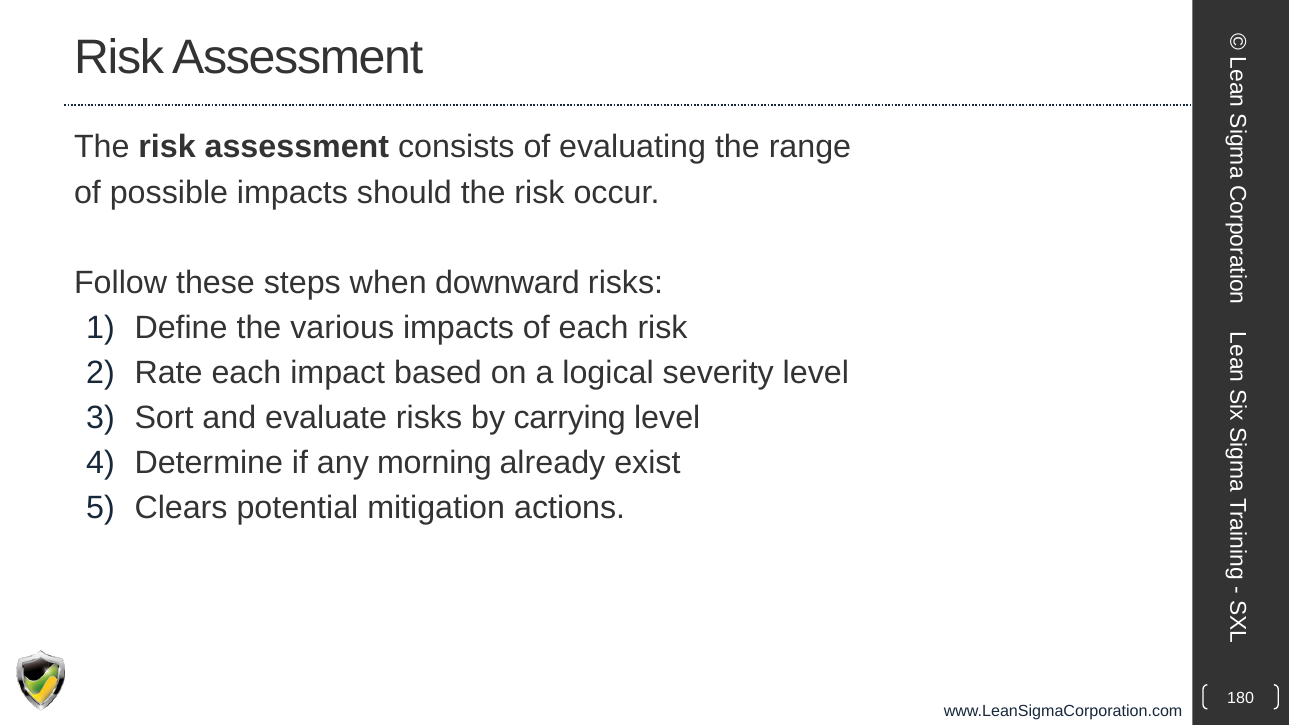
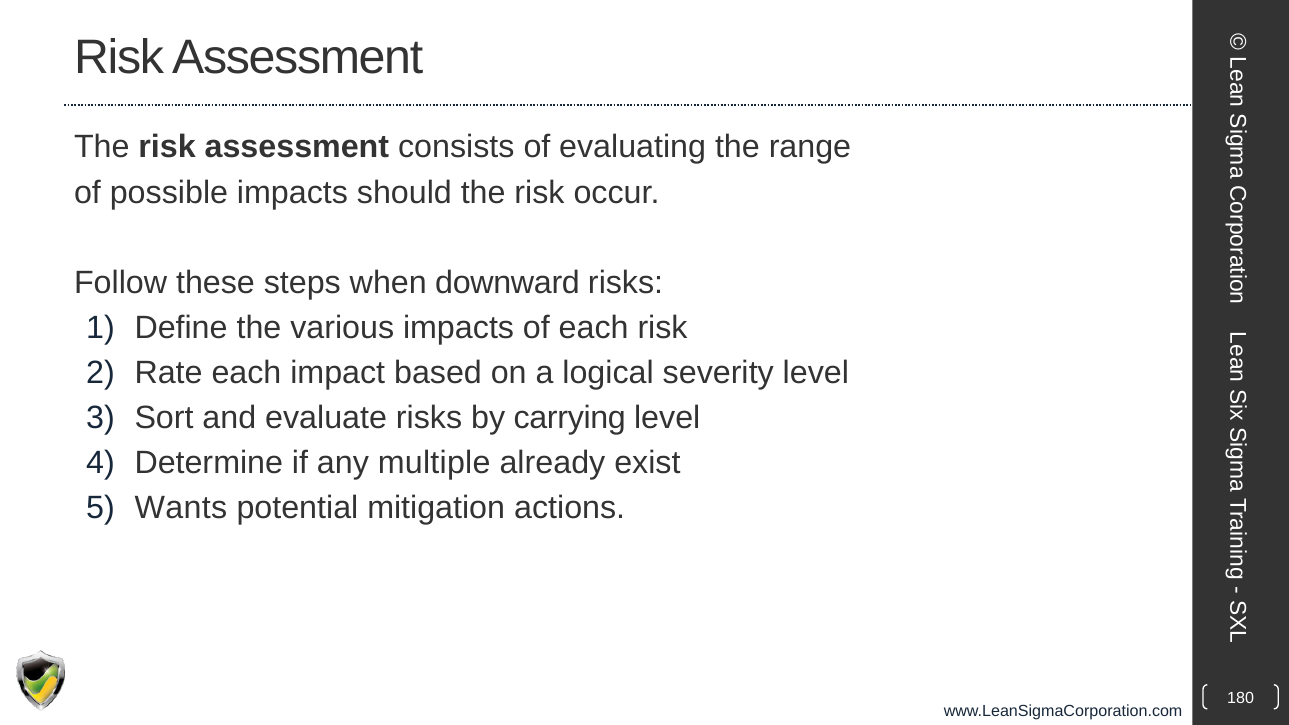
morning: morning -> multiple
Clears: Clears -> Wants
